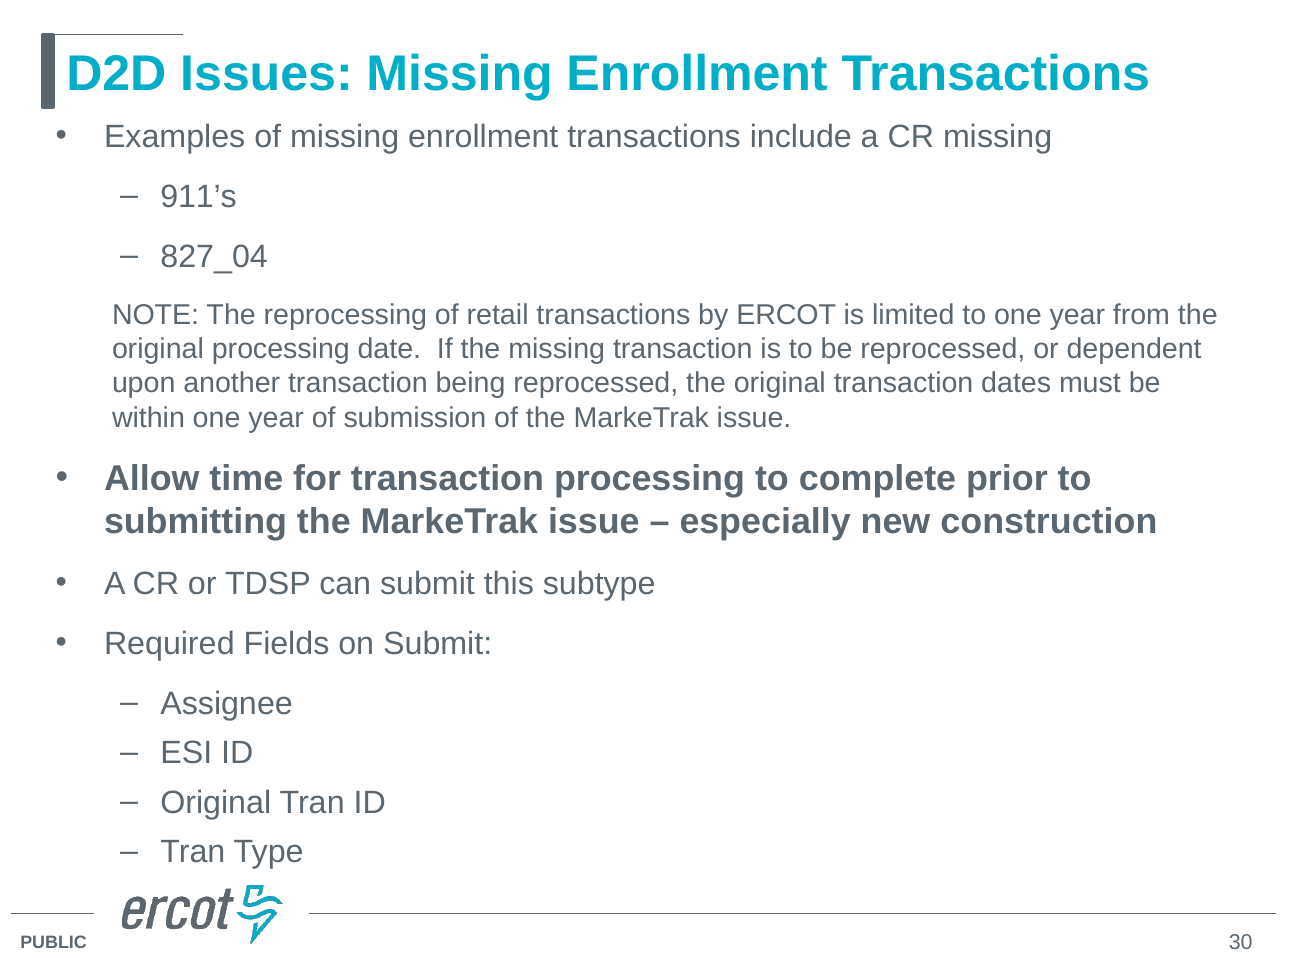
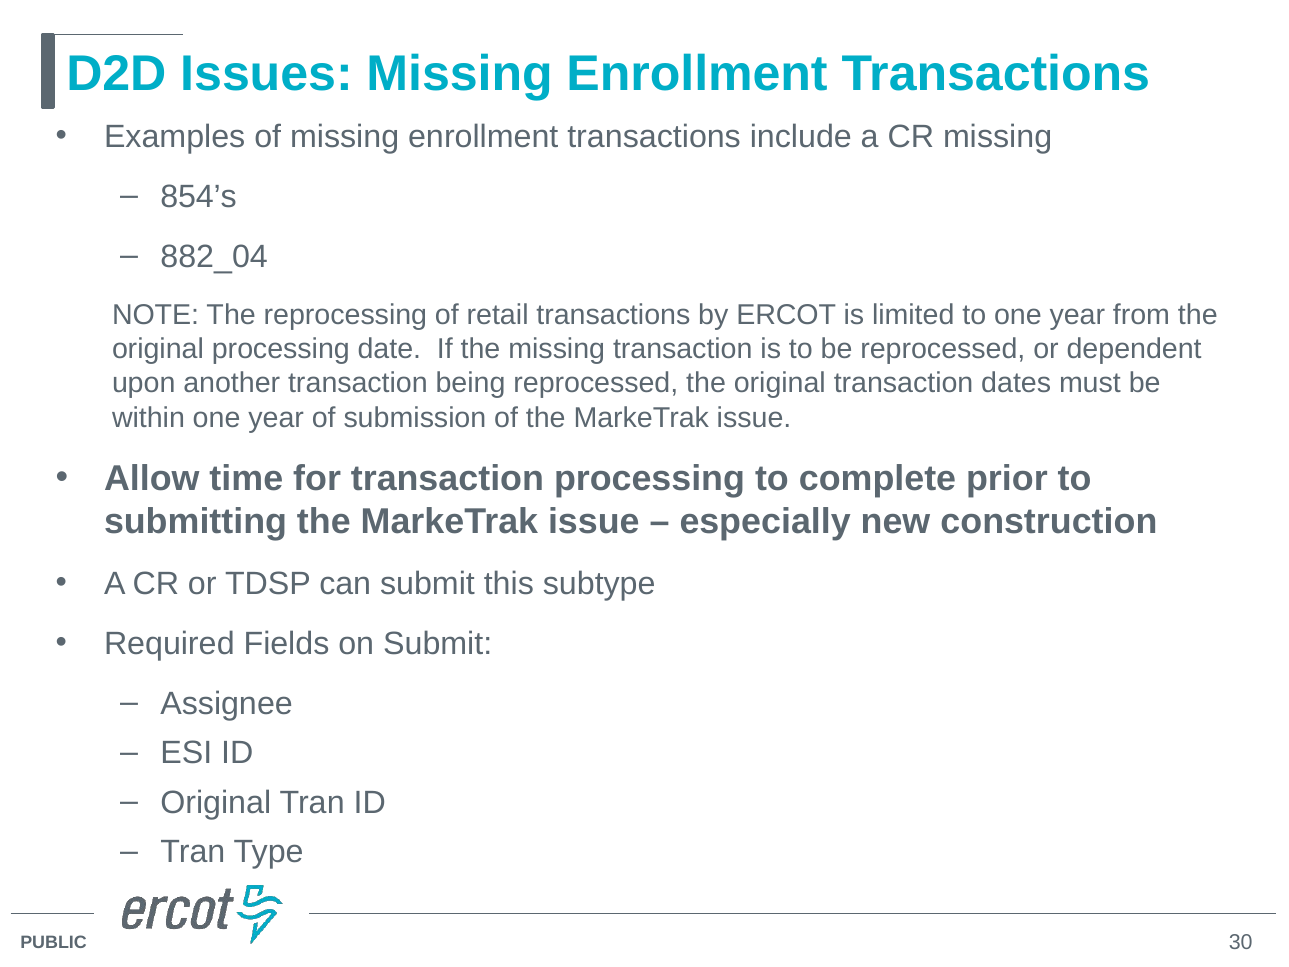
911’s: 911’s -> 854’s
827_04: 827_04 -> 882_04
